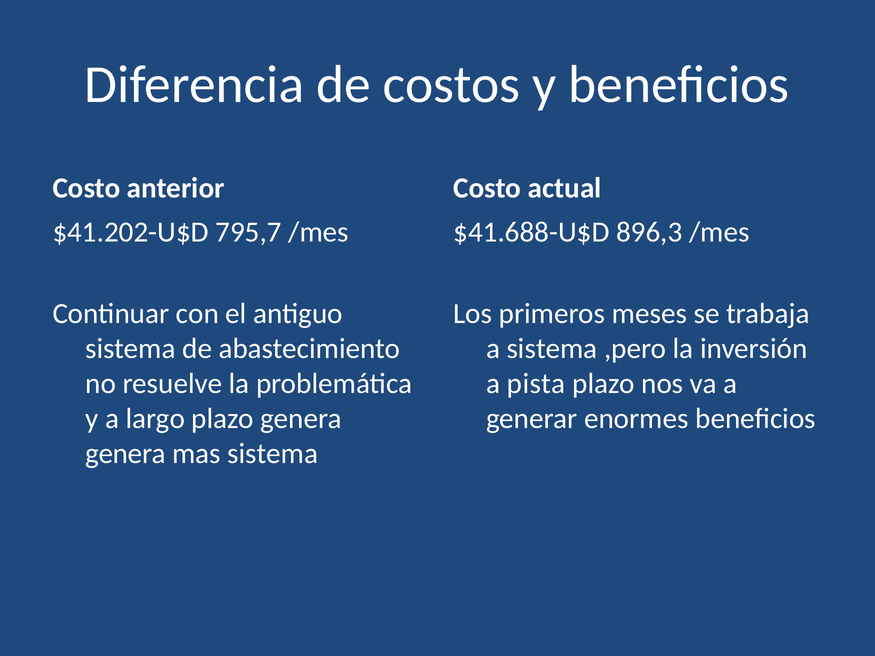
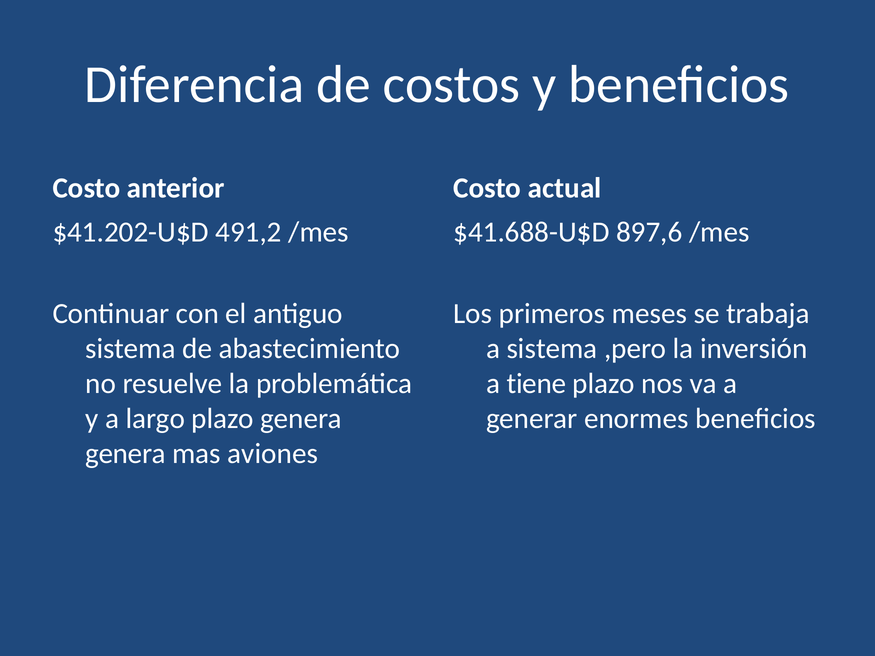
795,7: 795,7 -> 491,2
896,3: 896,3 -> 897,6
pista: pista -> tiene
mas sistema: sistema -> aviones
